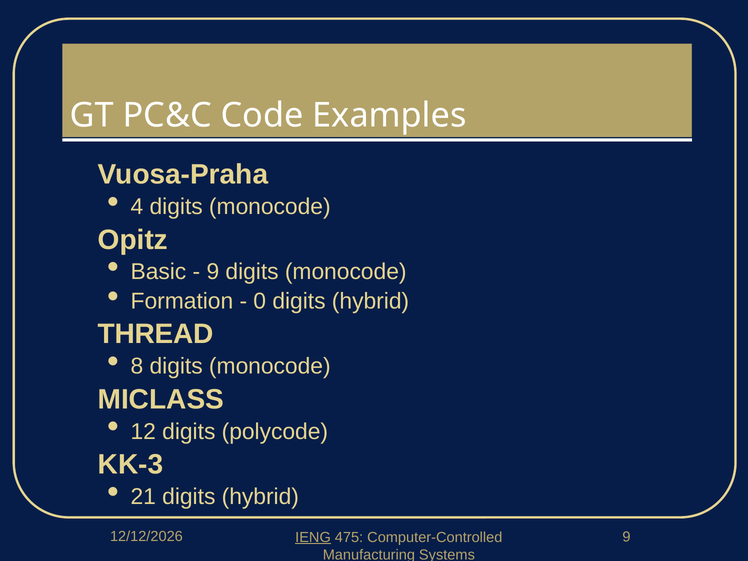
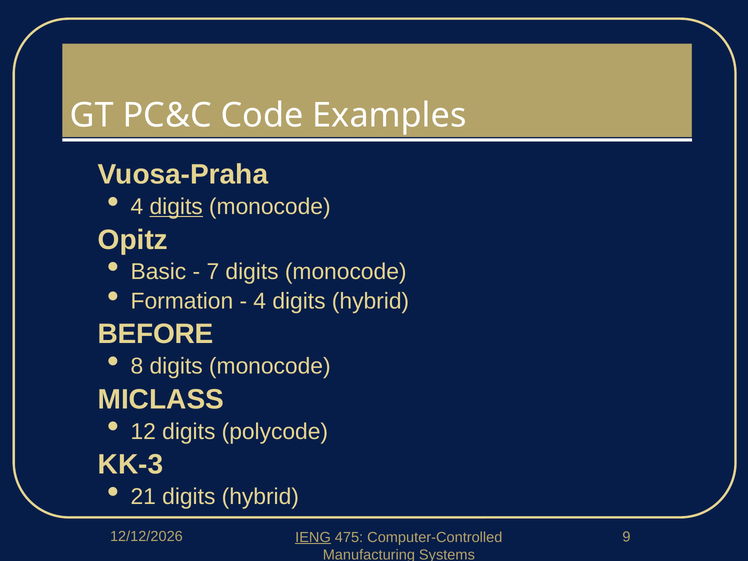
digits at (176, 207) underline: none -> present
9 at (213, 272): 9 -> 7
0 at (260, 301): 0 -> 4
THREAD: THREAD -> BEFORE
